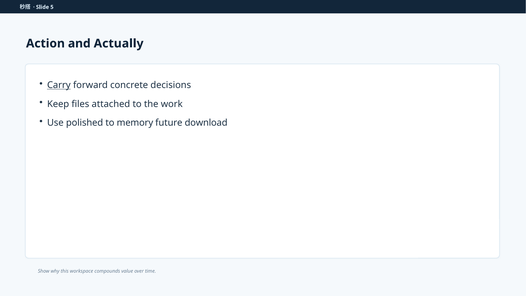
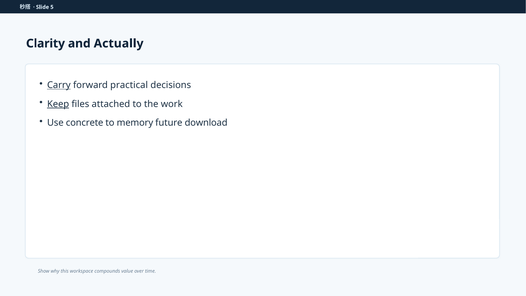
Action: Action -> Clarity
concrete: concrete -> practical
Keep underline: none -> present
polished: polished -> concrete
